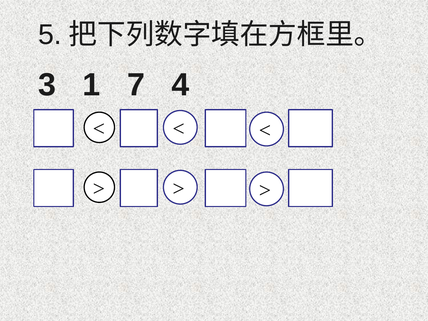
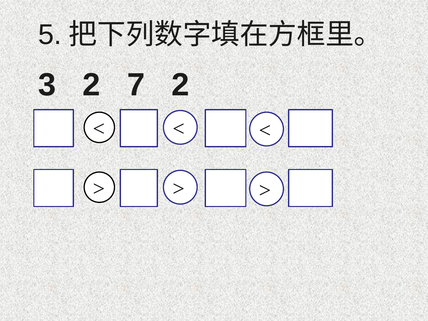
3 1: 1 -> 2
7 4: 4 -> 2
